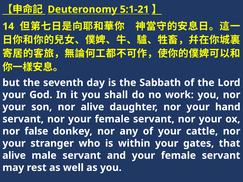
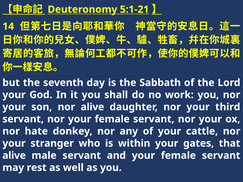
hand: hand -> third
false: false -> hate
